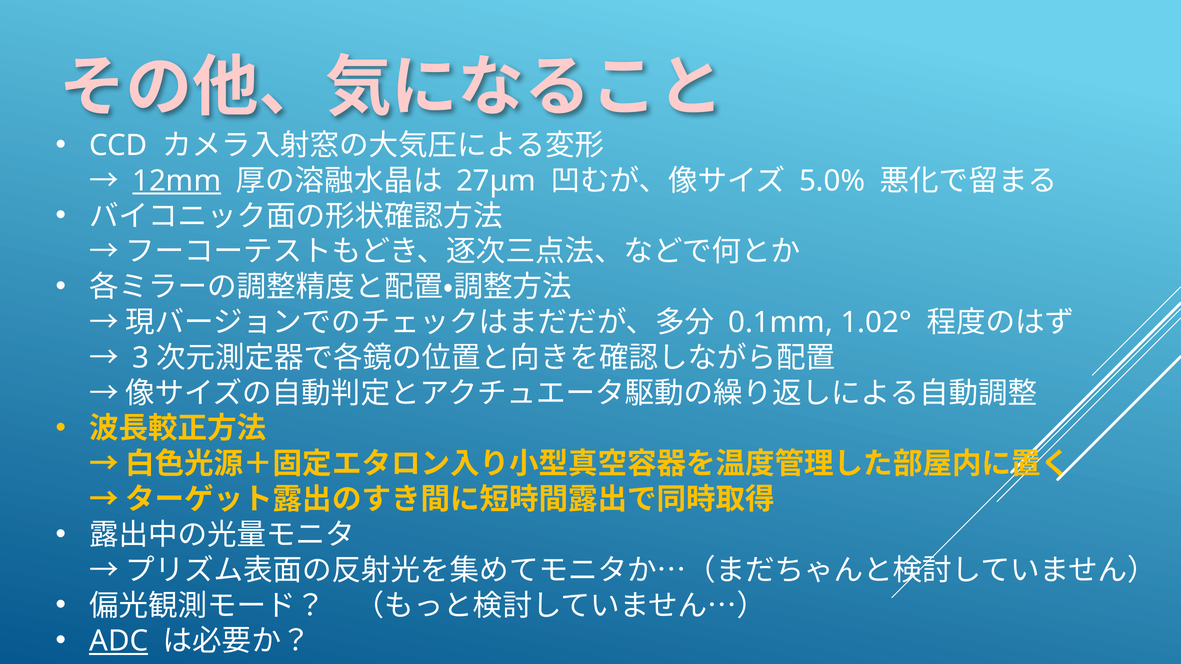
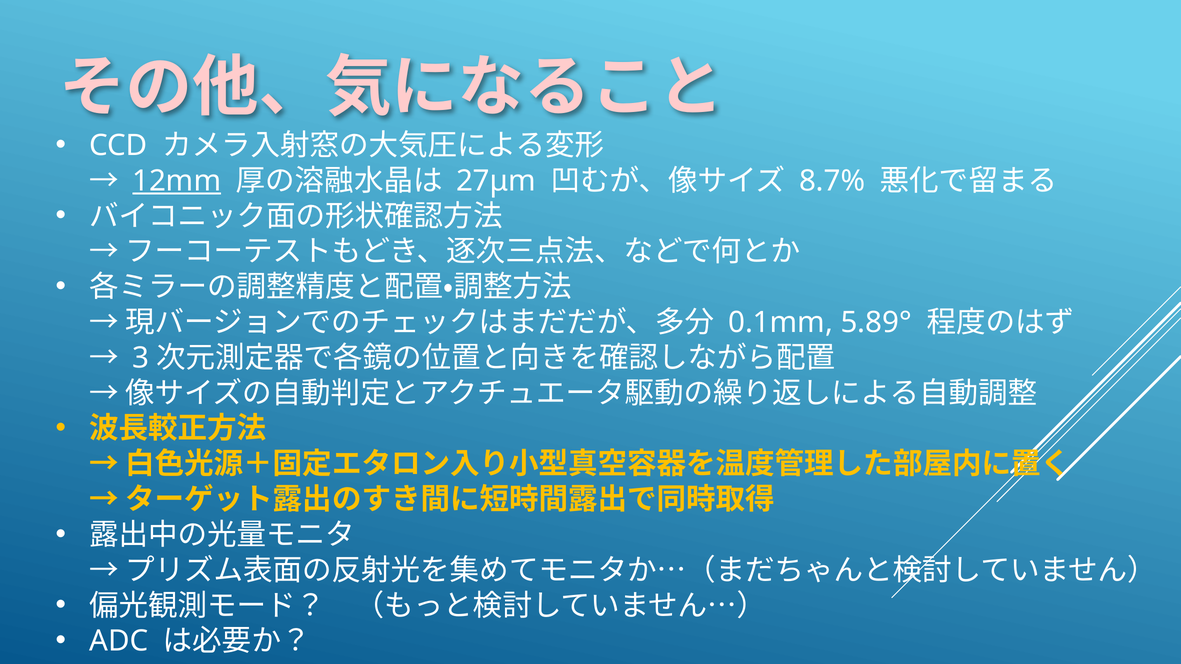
5.0%: 5.0% -> 8.7%
1.02°: 1.02° -> 5.89°
ADC underline: present -> none
